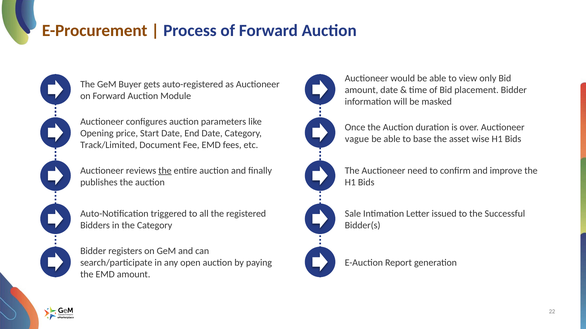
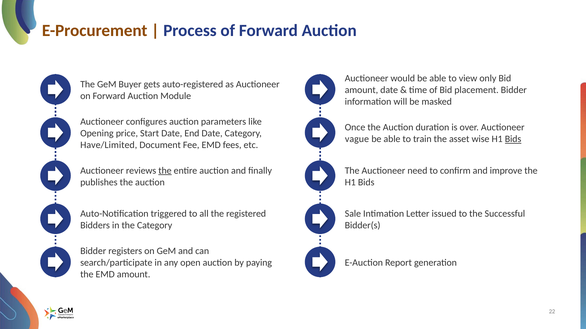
base: base -> train
Bids at (513, 139) underline: none -> present
Track/Limited: Track/Limited -> Have/Limited
